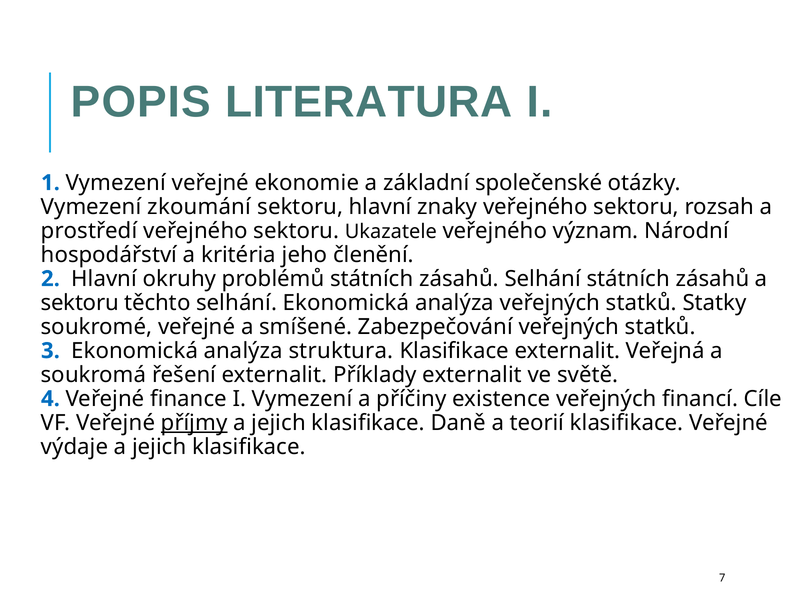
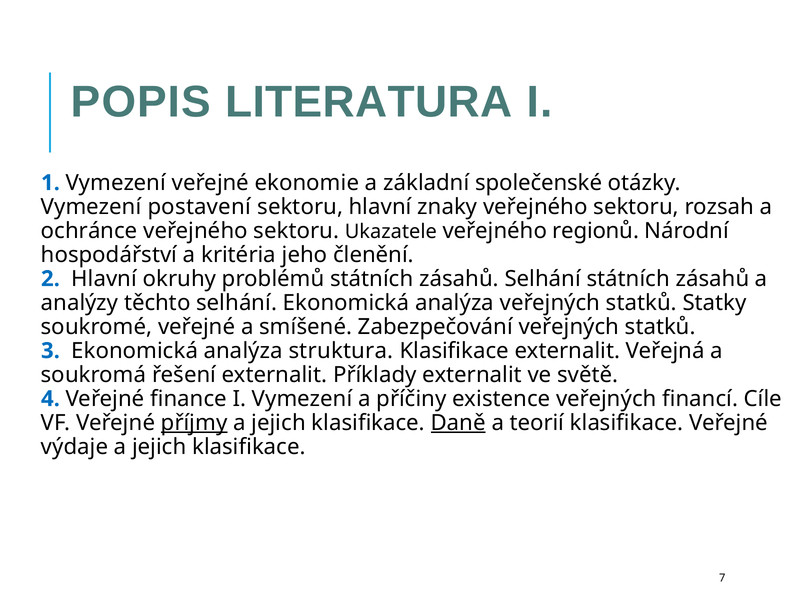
zkoumání: zkoumání -> postavení
prostředí: prostředí -> ochránce
význam: význam -> regionů
sektoru at (80, 303): sektoru -> analýzy
Daně underline: none -> present
